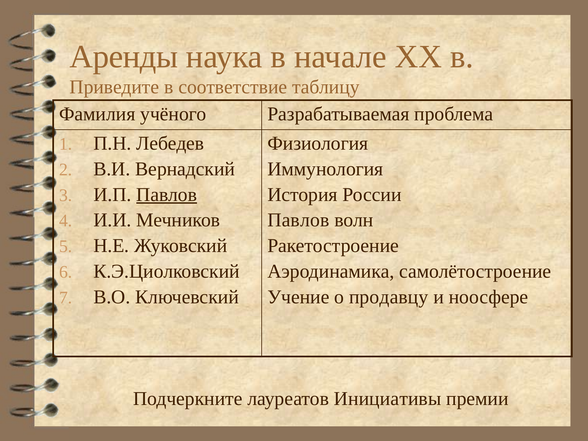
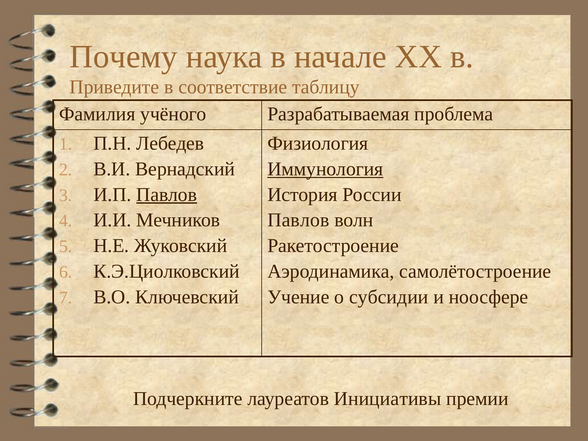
Аренды: Аренды -> Почему
Иммунология underline: none -> present
продавцу: продавцу -> субсидии
